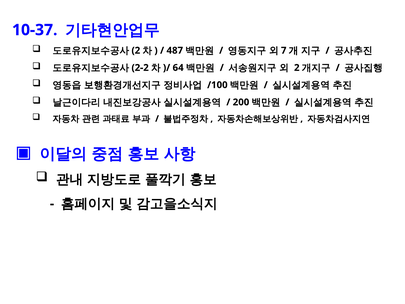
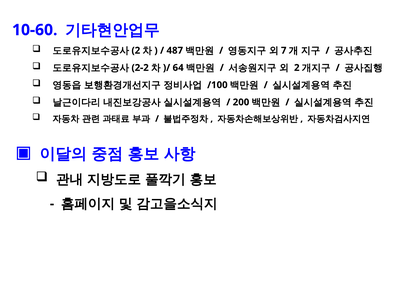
10-37: 10-37 -> 10-60
